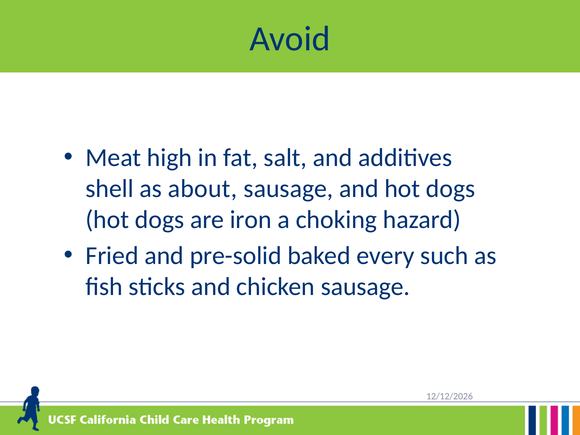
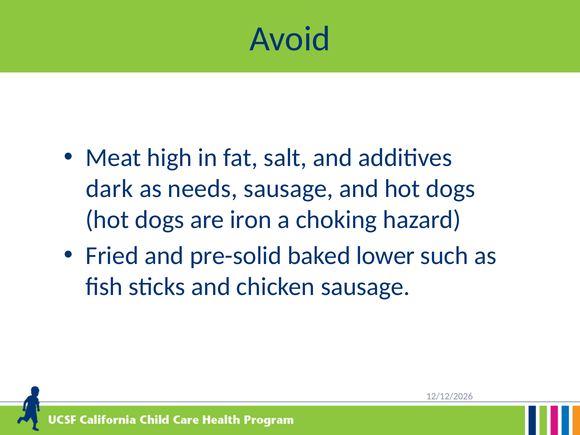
shell: shell -> dark
about: about -> needs
every: every -> lower
